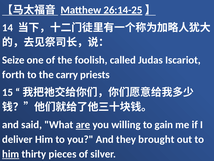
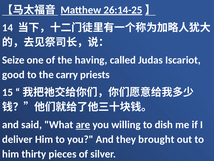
foolish: foolish -> having
forth: forth -> good
gain: gain -> dish
him at (11, 154) underline: present -> none
